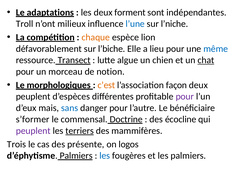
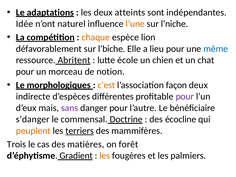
forment: forment -> atteints
Troll: Troll -> Idée
milieux: milieux -> naturel
l’une colour: blue -> orange
Transect: Transect -> Abritent
algue: algue -> école
chat underline: present -> none
peuplent at (33, 96): peuplent -> indirecte
sans colour: blue -> purple
s’former: s’former -> s’danger
peuplent at (33, 131) colour: purple -> orange
présente: présente -> matières
logos: logos -> forêt
d’éphytisme Palmiers: Palmiers -> Gradient
les at (105, 156) colour: blue -> orange
